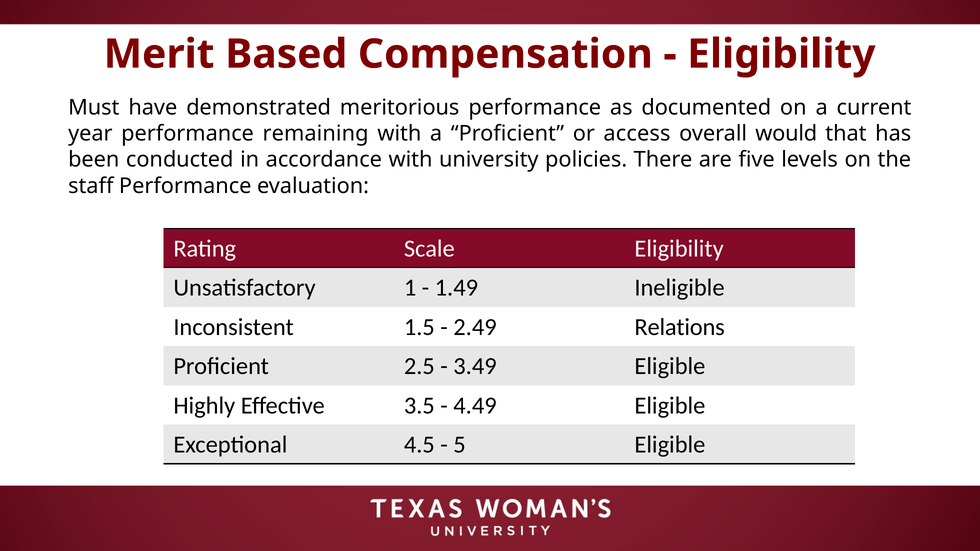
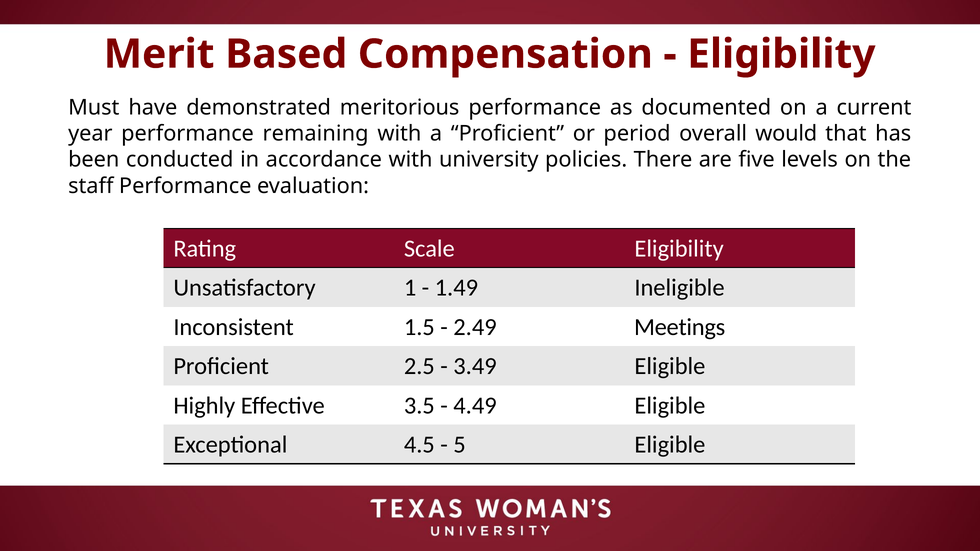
access: access -> period
Relations: Relations -> Meetings
